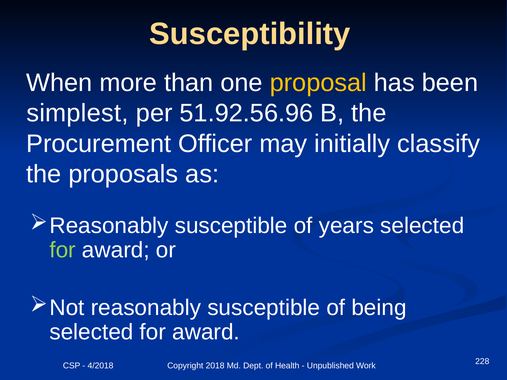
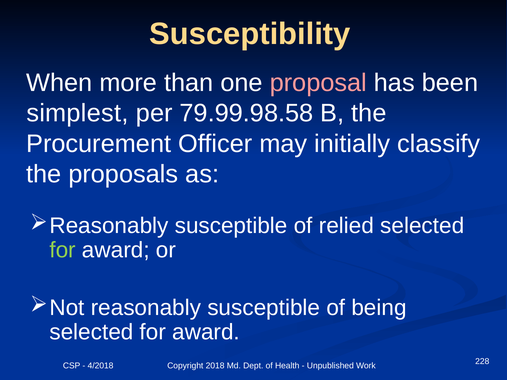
proposal colour: yellow -> pink
51.92.56.96: 51.92.56.96 -> 79.99.98.58
years: years -> relied
